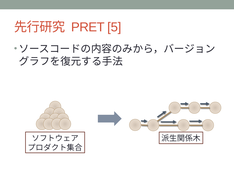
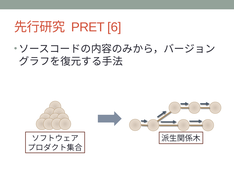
5: 5 -> 6
